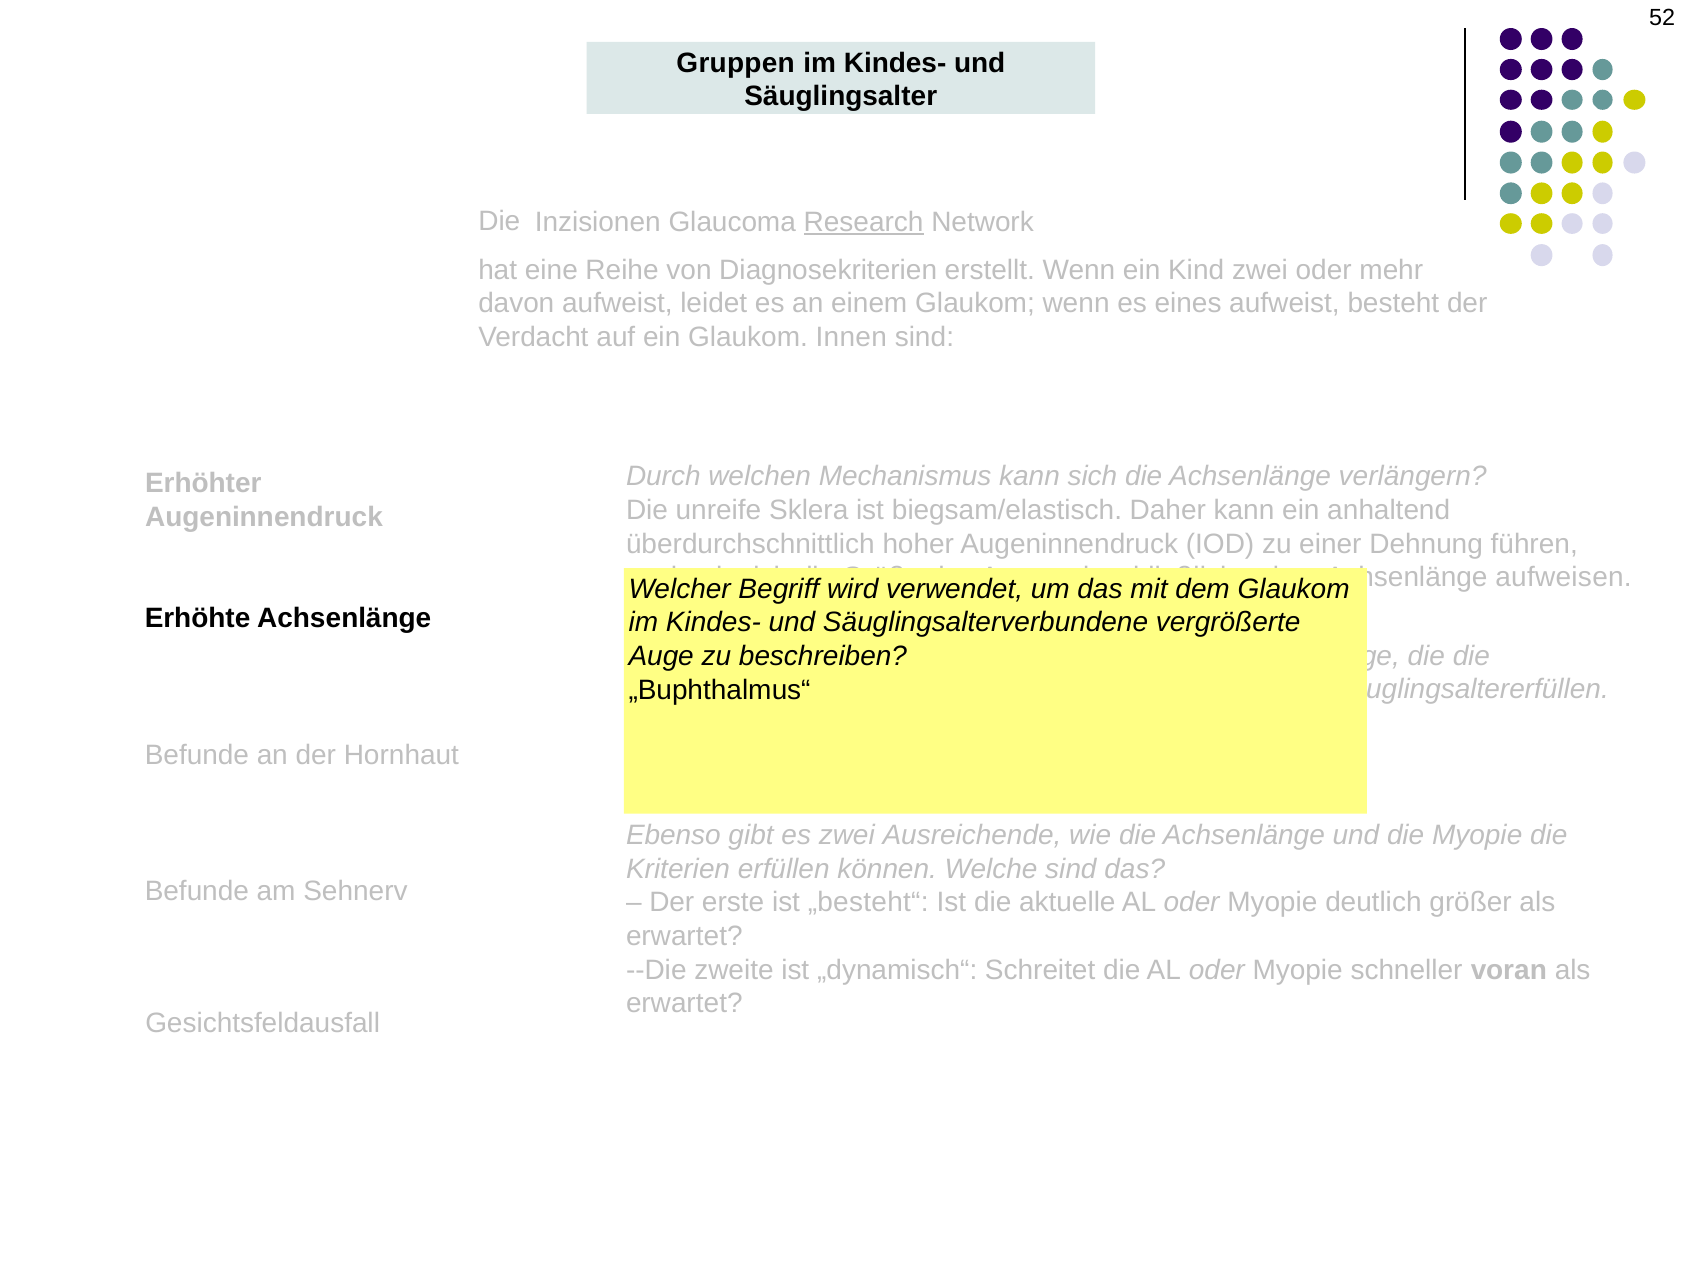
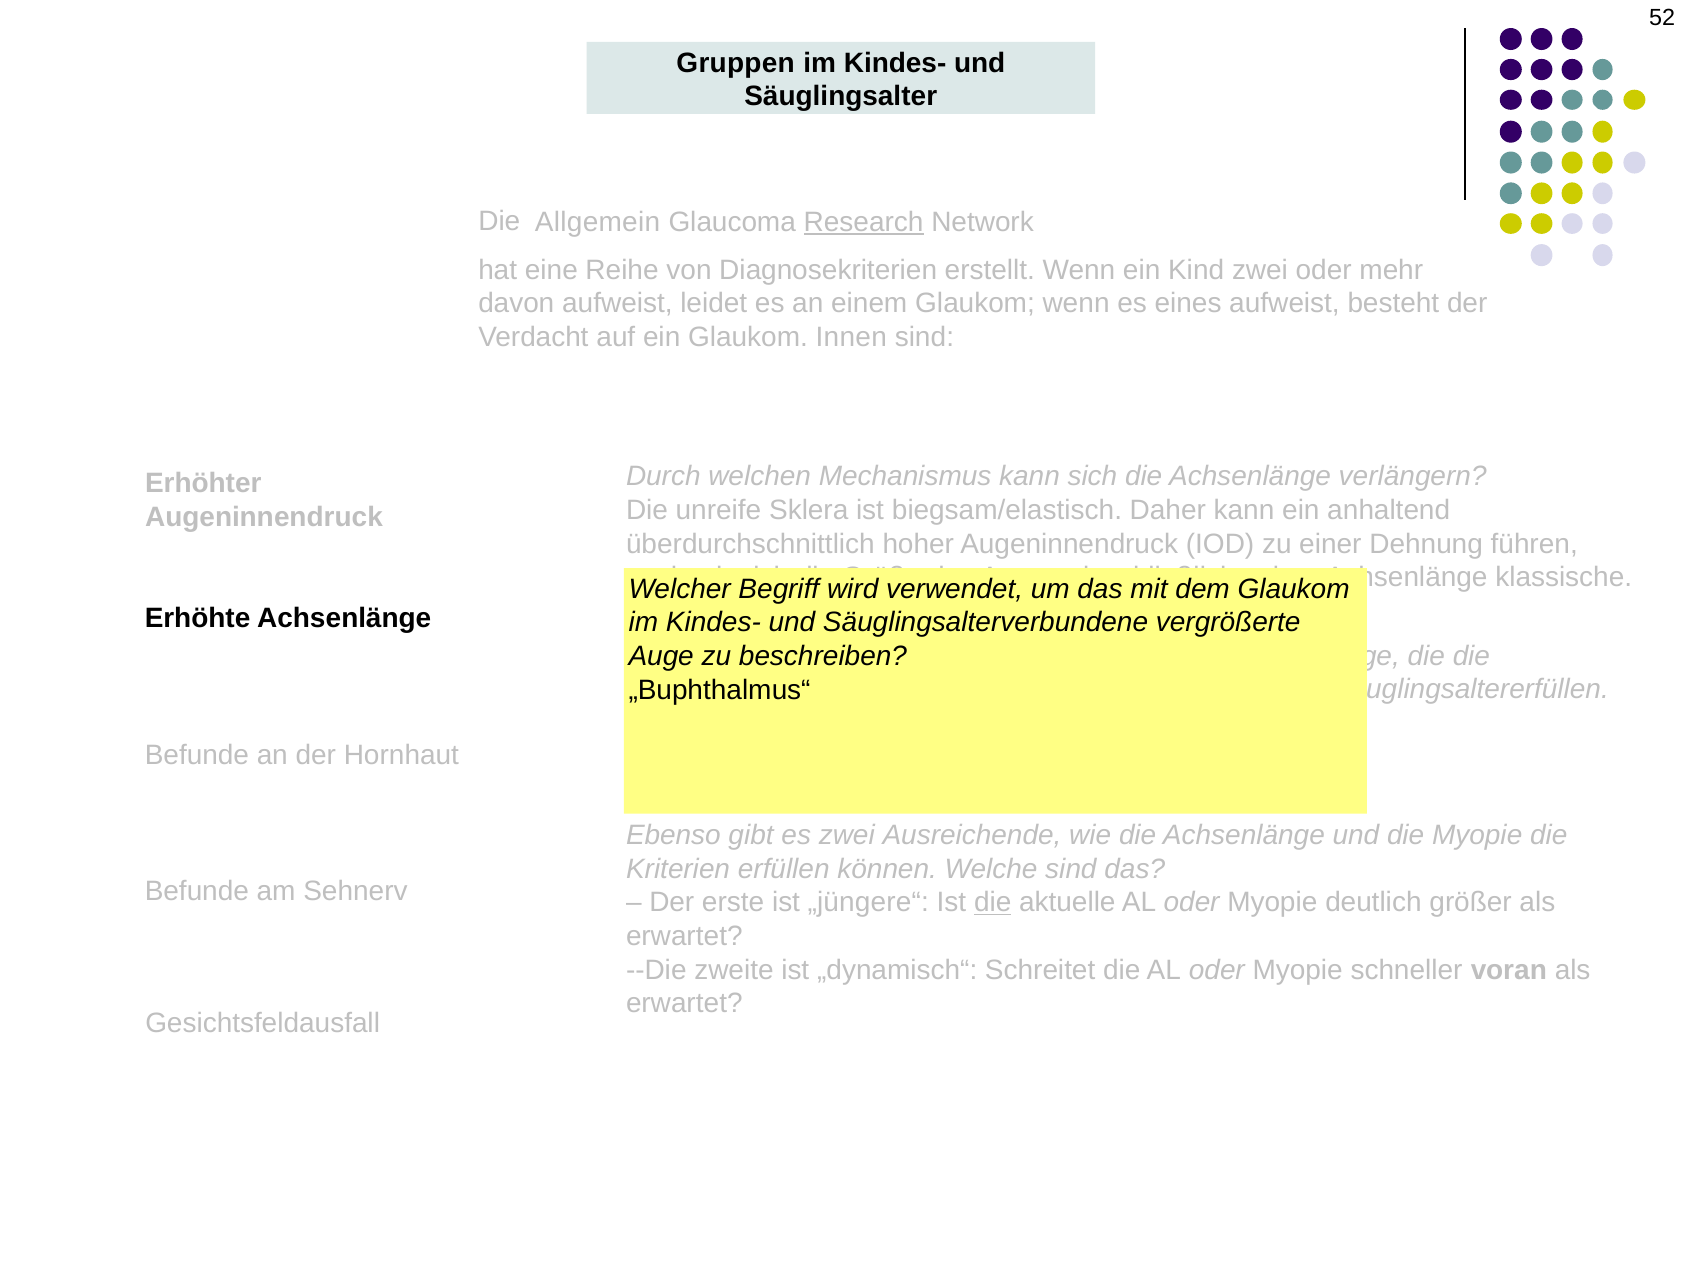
Inzisionen: Inzisionen -> Allgemein
aufweisen: aufweisen -> klassische
„besteht“: „besteht“ -> „jüngere“
die at (993, 903) underline: none -> present
